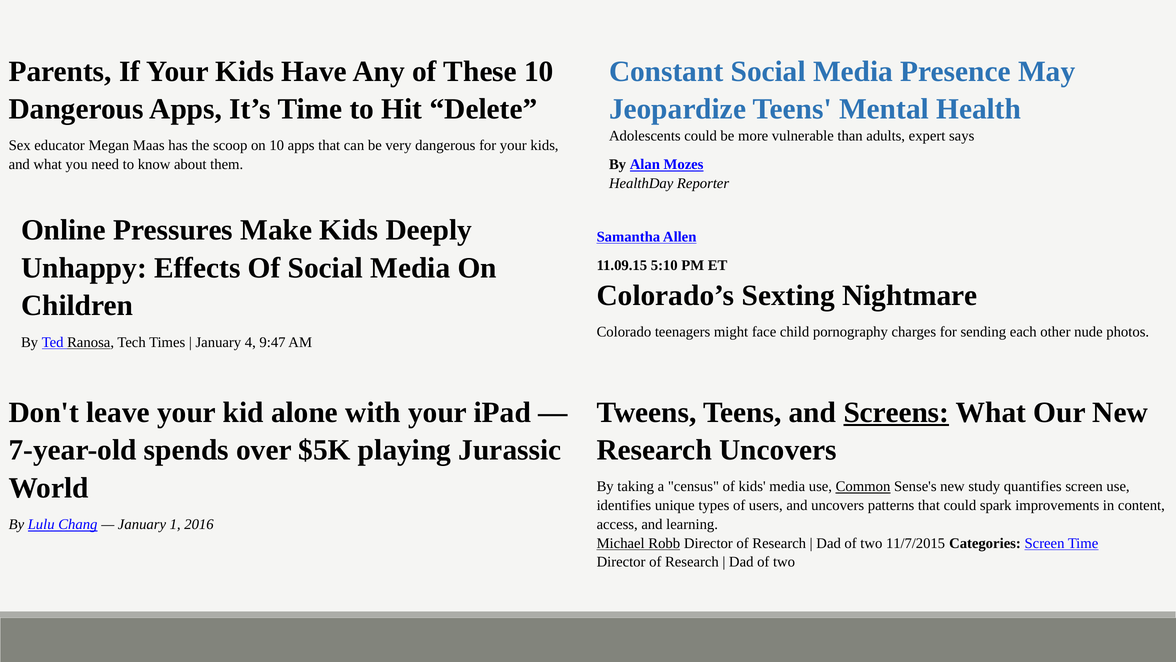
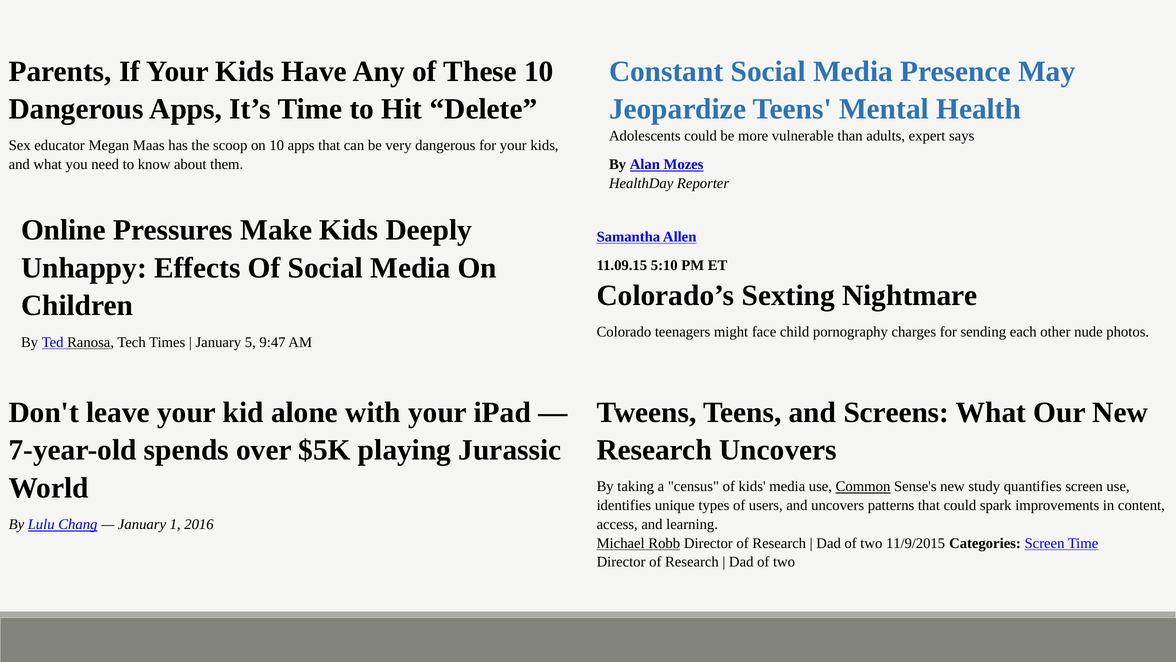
4: 4 -> 5
Screens underline: present -> none
11/7/2015: 11/7/2015 -> 11/9/2015
